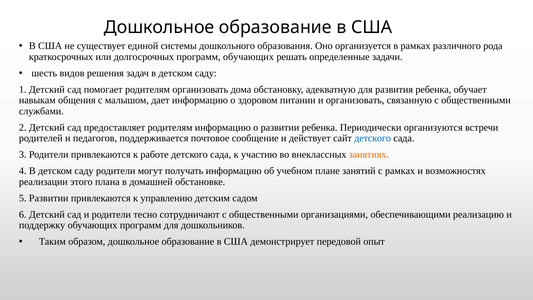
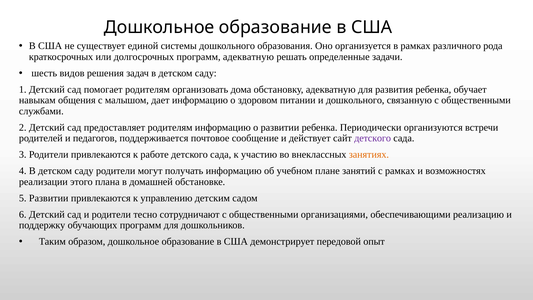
программ обучающих: обучающих -> адекватную
и организовать: организовать -> дошкольного
детского at (373, 138) colour: blue -> purple
